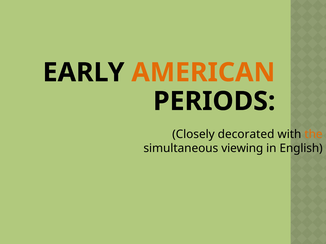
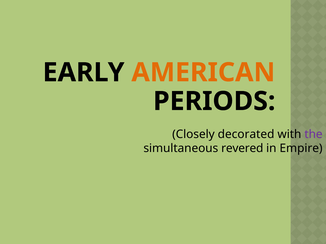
the colour: orange -> purple
viewing: viewing -> revered
English: English -> Empire
